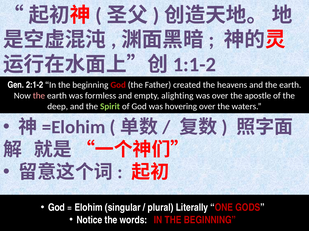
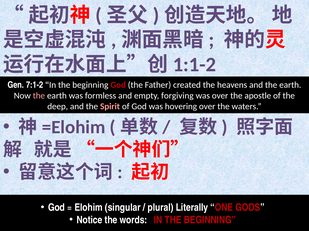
2:1-2: 2:1-2 -> 7:1-2
alighting: alighting -> forgiving
Spirit colour: light green -> pink
